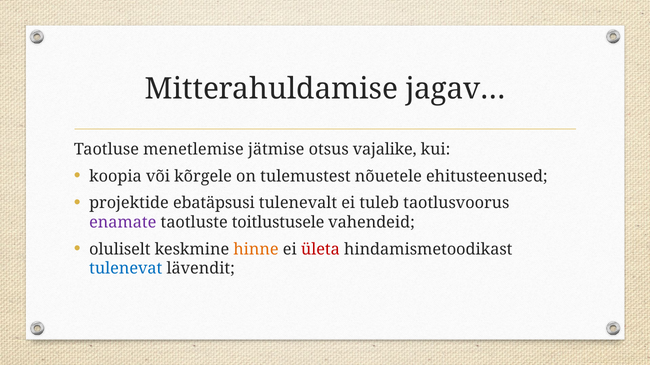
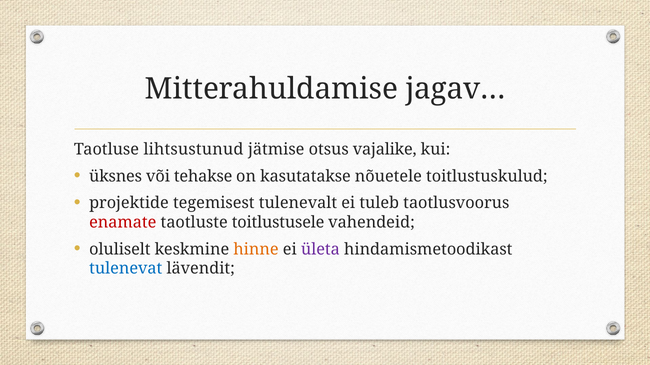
menetlemise: menetlemise -> lihtsustunud
koopia: koopia -> üksnes
kõrgele: kõrgele -> tehakse
tulemustest: tulemustest -> kasutatakse
ehitusteenused: ehitusteenused -> toitlustuskulud
ebatäpsusi: ebatäpsusi -> tegemisest
enamate colour: purple -> red
ületa colour: red -> purple
